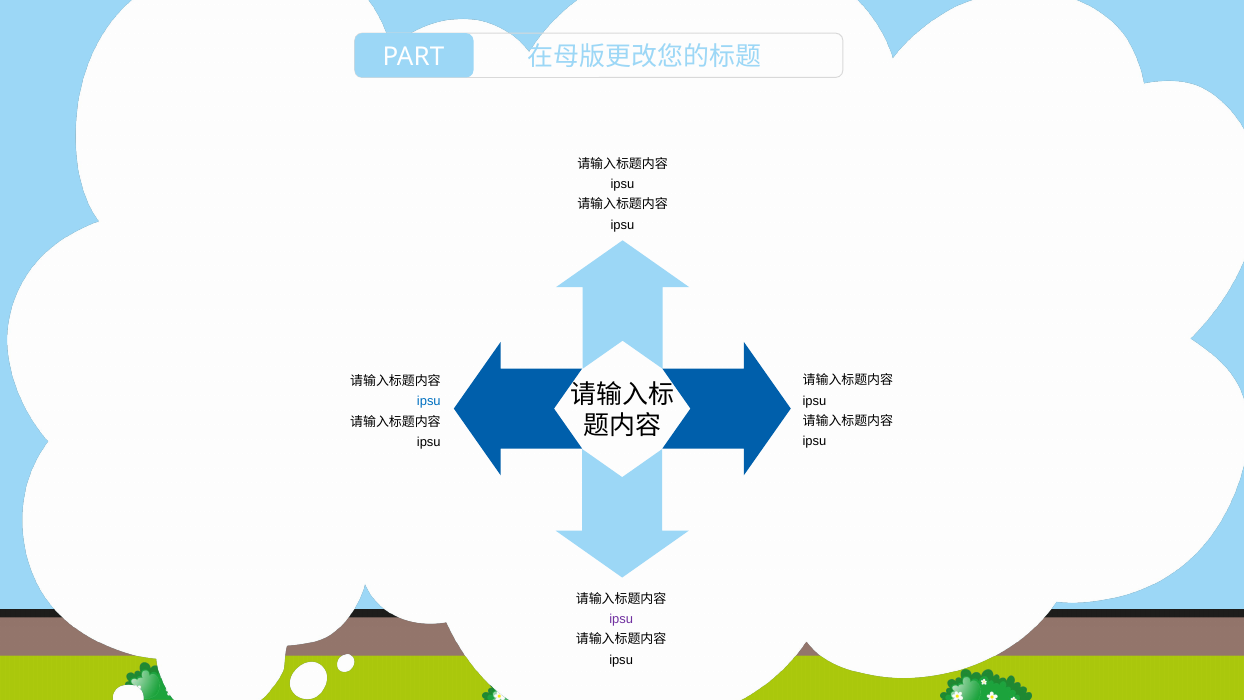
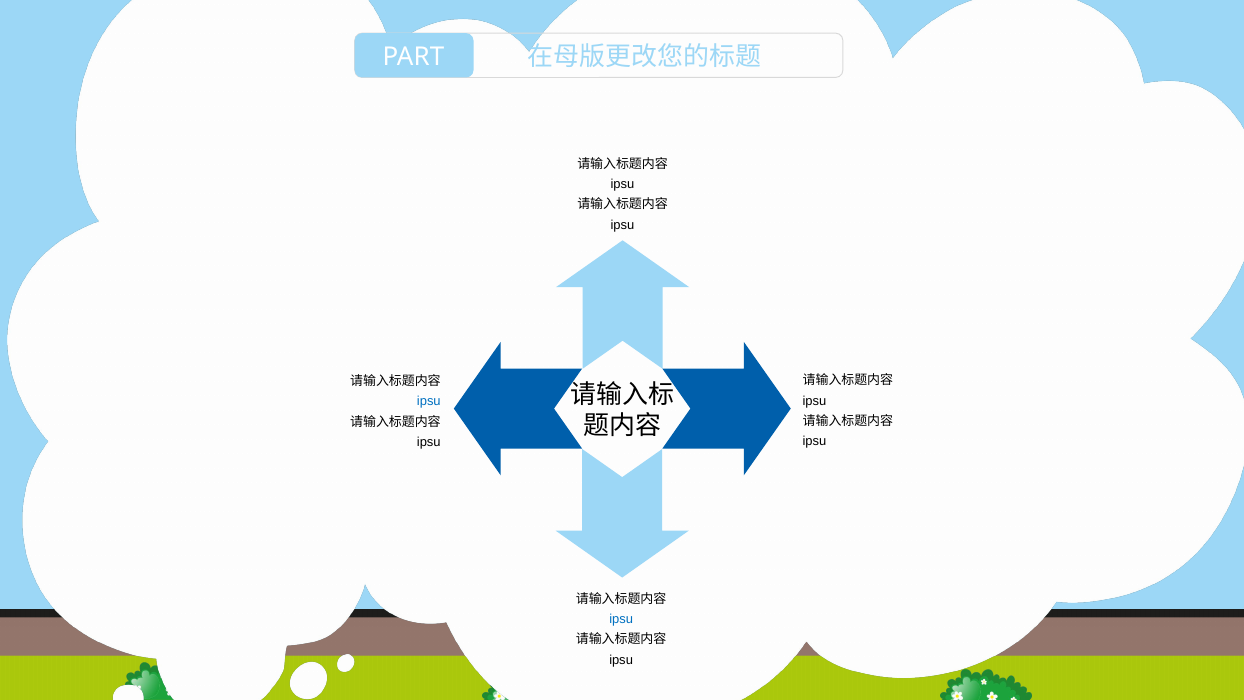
ipsu at (621, 619) colour: purple -> blue
